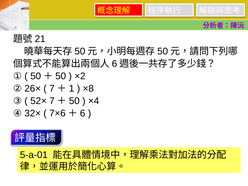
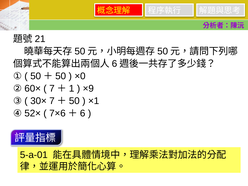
×2: ×2 -> ×0
26×: 26× -> 60×
×8: ×8 -> ×9
52×: 52× -> 30×
×4: ×4 -> ×1
32×: 32× -> 52×
